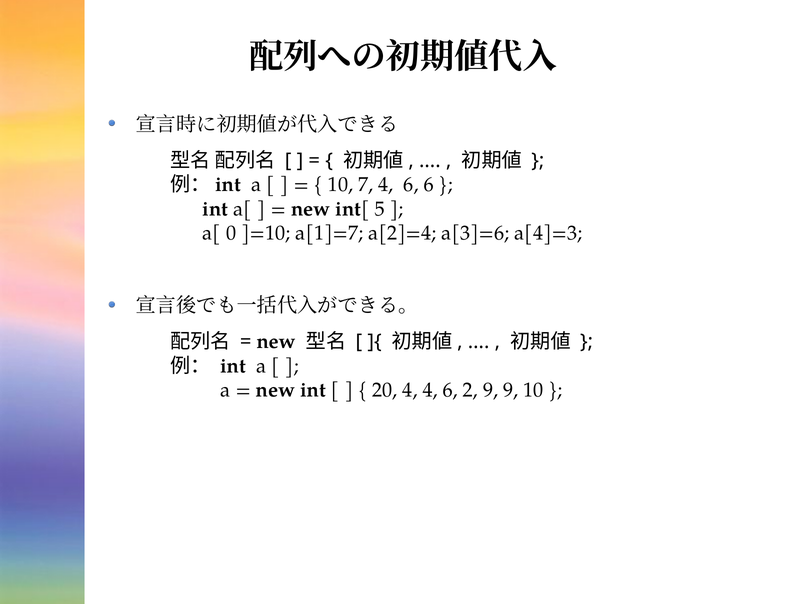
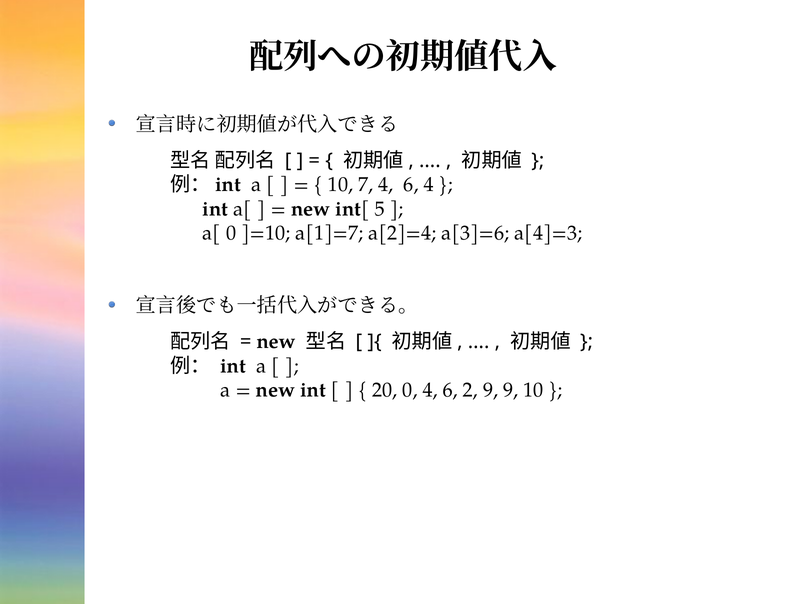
6 6: 6 -> 4
20 4: 4 -> 0
